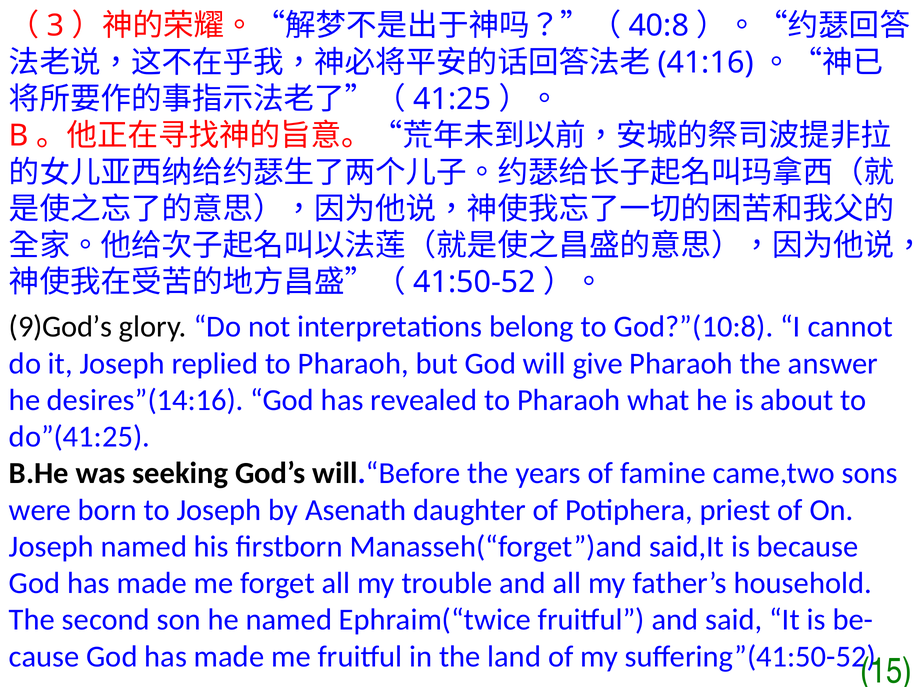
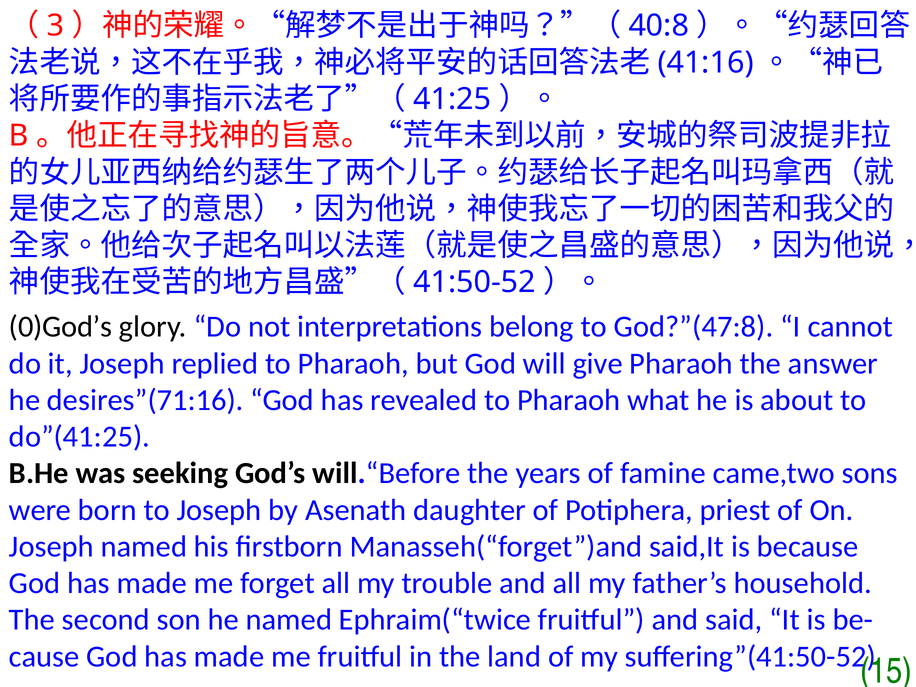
9)God’s: 9)God’s -> 0)God’s
God?”(10:8: God?”(10:8 -> God?”(47:8
desires”(14:16: desires”(14:16 -> desires”(71:16
